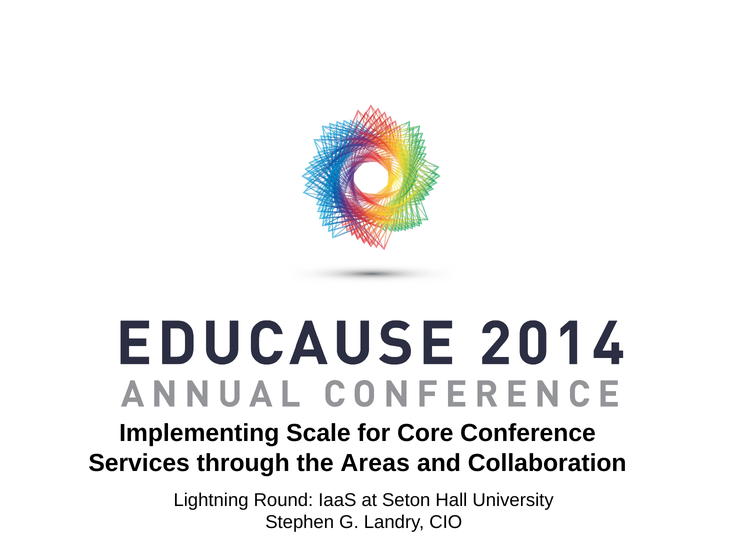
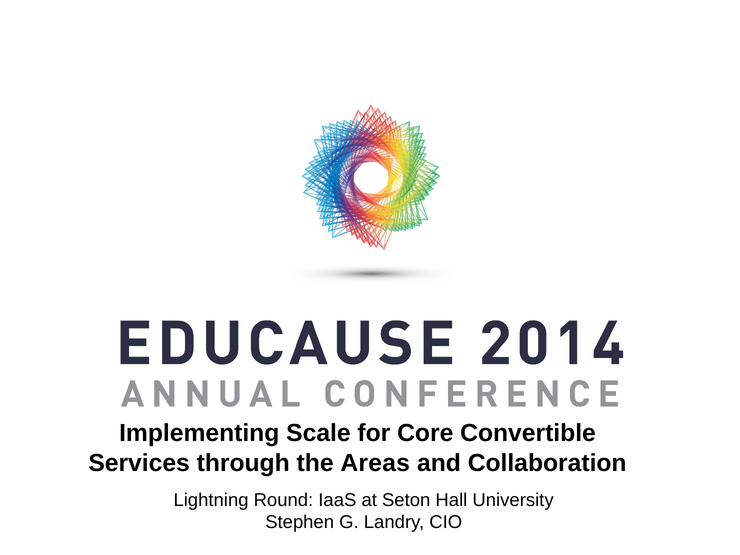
Conference: Conference -> Convertible
